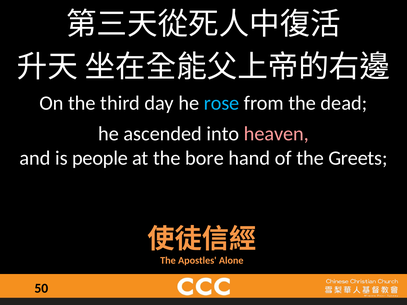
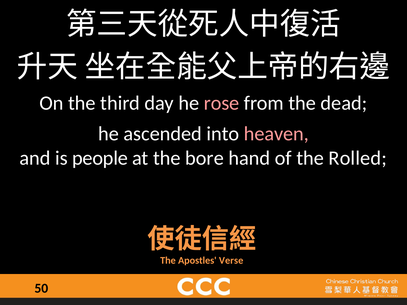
rose colour: light blue -> pink
Greets: Greets -> Rolled
Alone: Alone -> Verse
